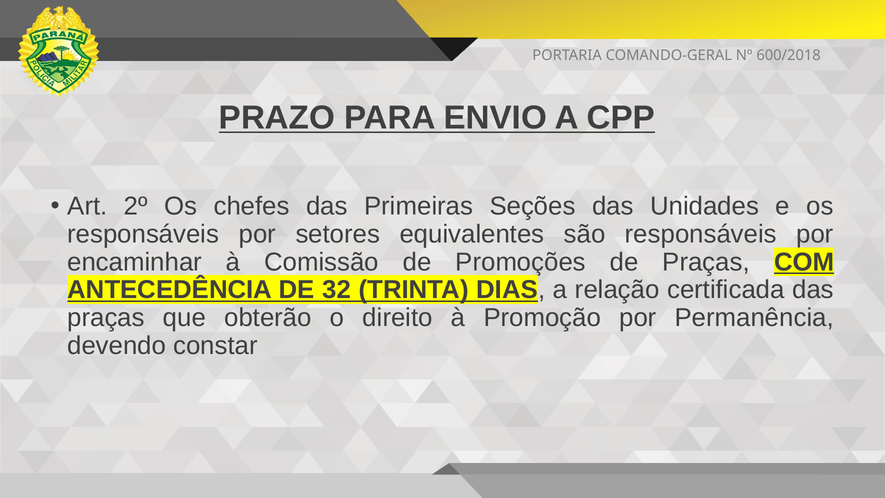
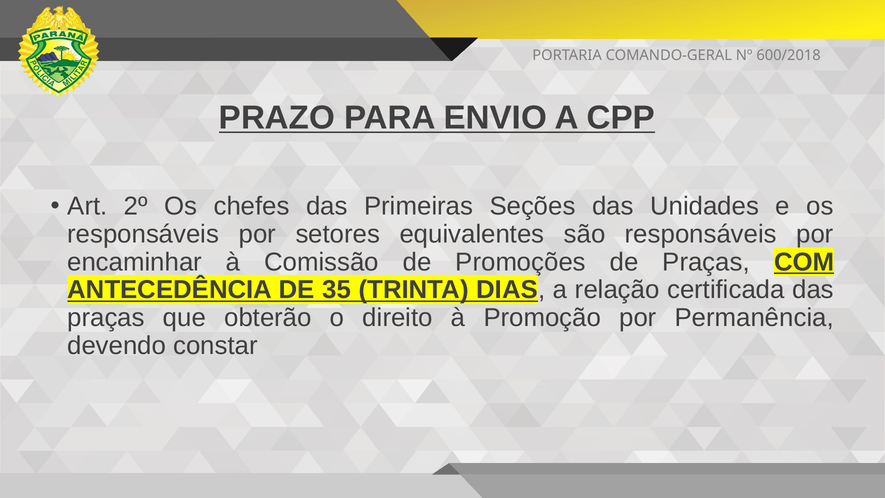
32: 32 -> 35
